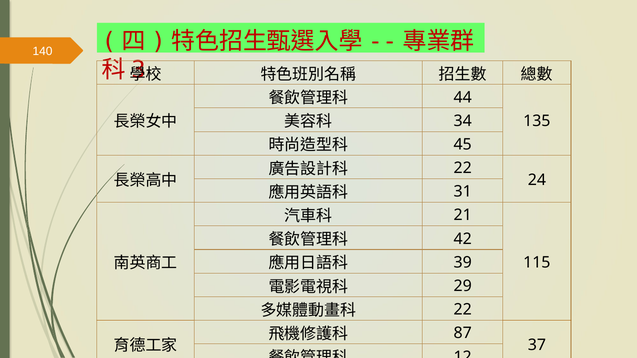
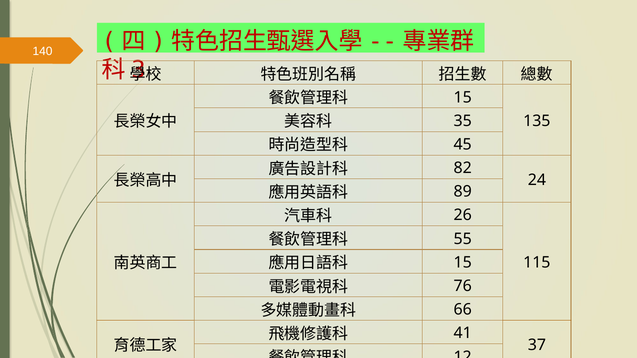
44 at (463, 97): 44 -> 15
34: 34 -> 35
22 at (463, 168): 22 -> 82
31: 31 -> 89
21: 21 -> 26
42: 42 -> 55
39 at (463, 263): 39 -> 15
29: 29 -> 76
22 at (463, 310): 22 -> 66
87: 87 -> 41
